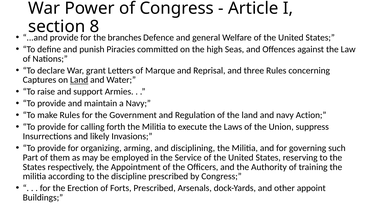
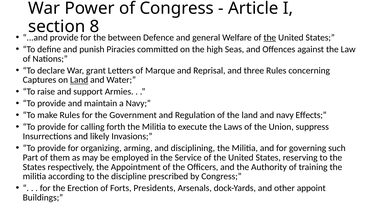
branches: branches -> between
the at (270, 38) underline: none -> present
Action: Action -> Effects
Forts Prescribed: Prescribed -> Presidents
